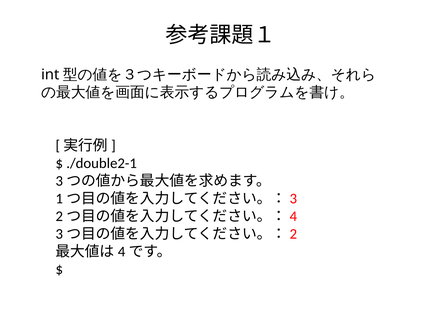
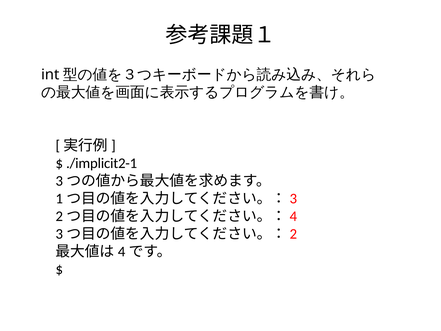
./double2-1: ./double2-1 -> ./implicit2-1
